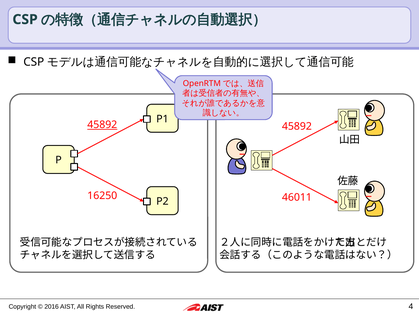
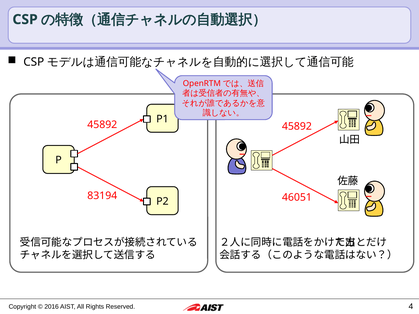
45892 at (102, 125) underline: present -> none
16250: 16250 -> 83194
46011: 46011 -> 46051
